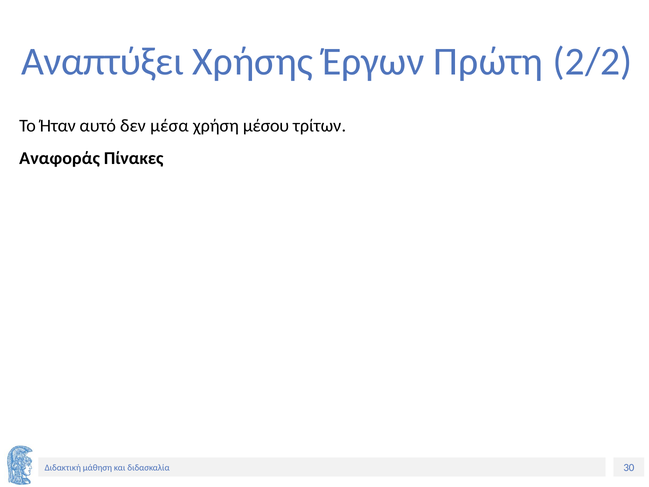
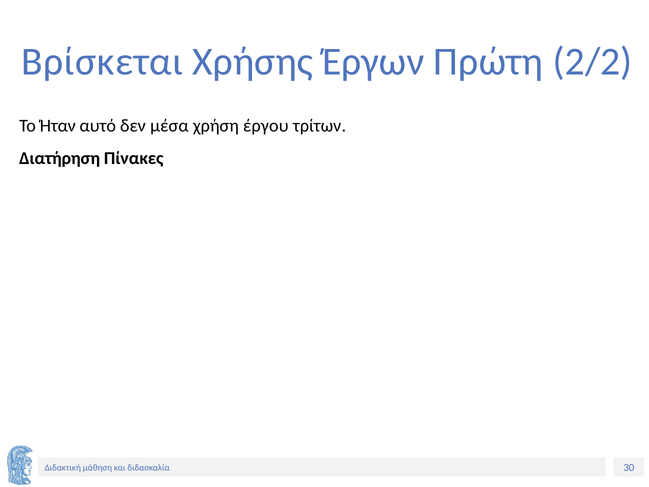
Αναπτύξει: Αναπτύξει -> Βρίσκεται
μέσου: μέσου -> έργου
Αναφοράς: Αναφοράς -> Διατήρηση
